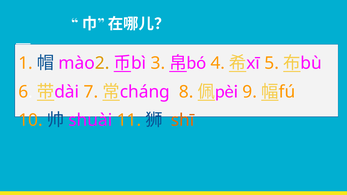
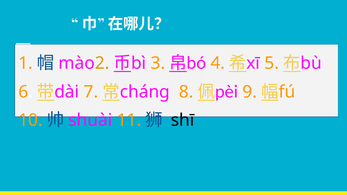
shī colour: orange -> black
